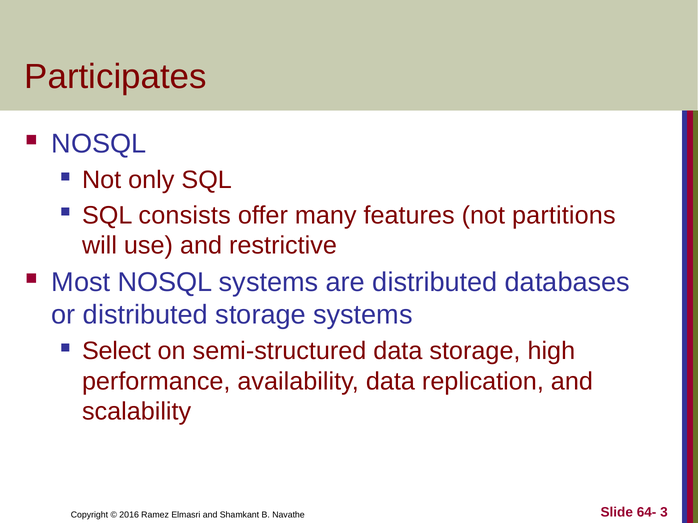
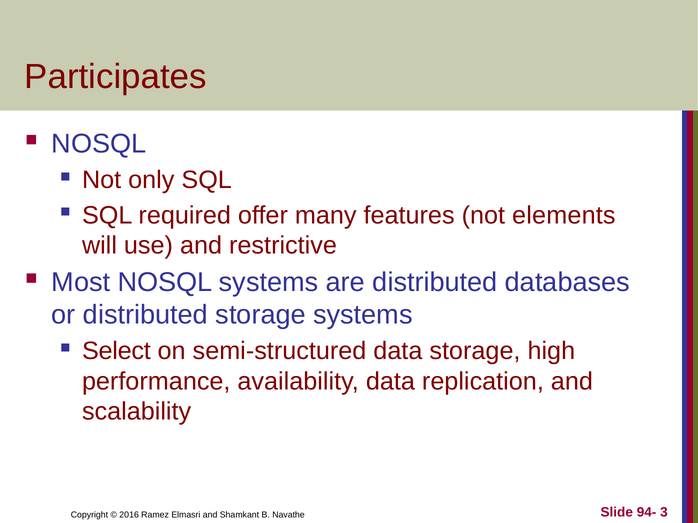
consists: consists -> required
partitions: partitions -> elements
64-: 64- -> 94-
